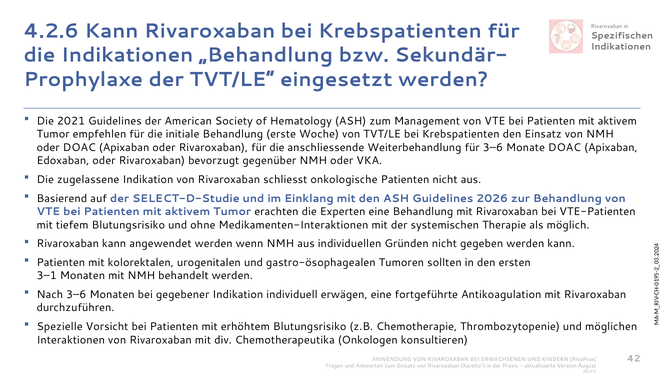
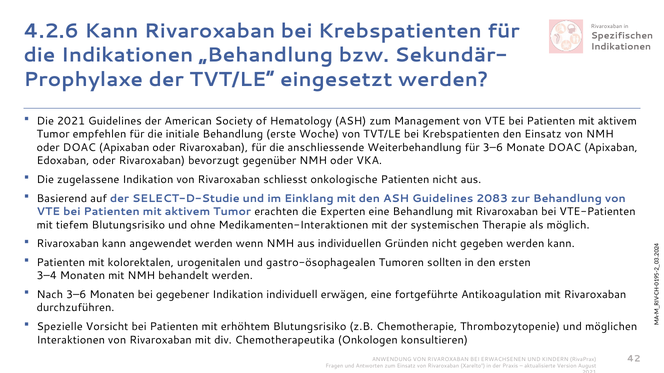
2026: 2026 -> 2083
3–1: 3–1 -> 3–4
